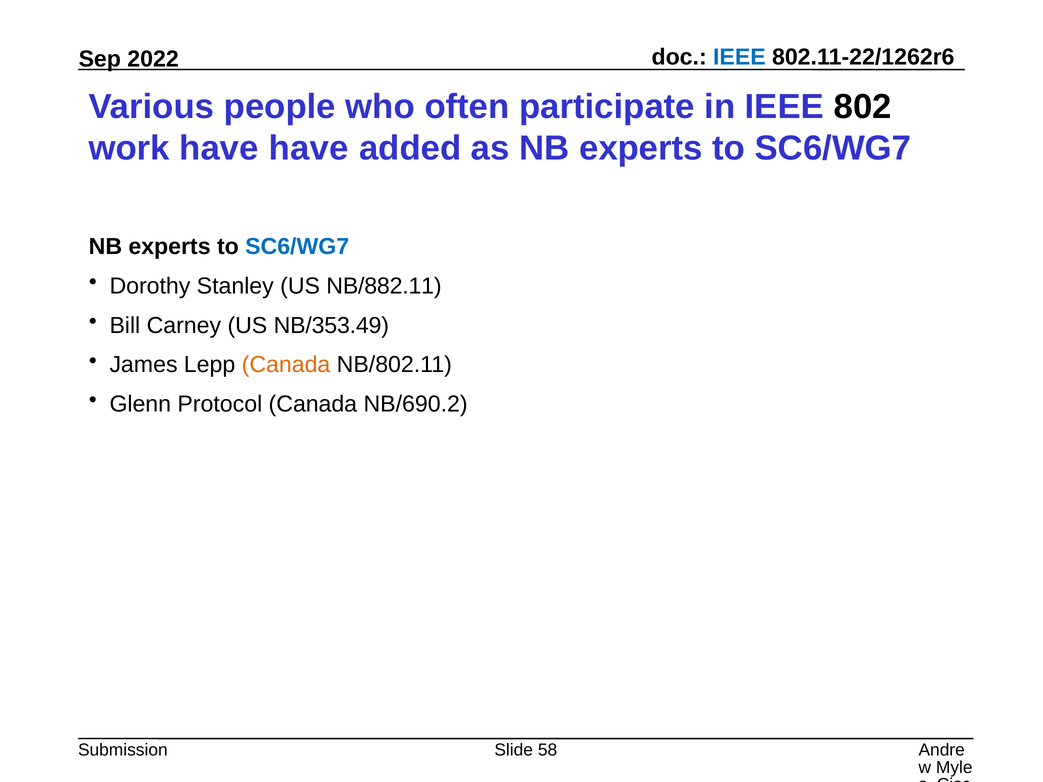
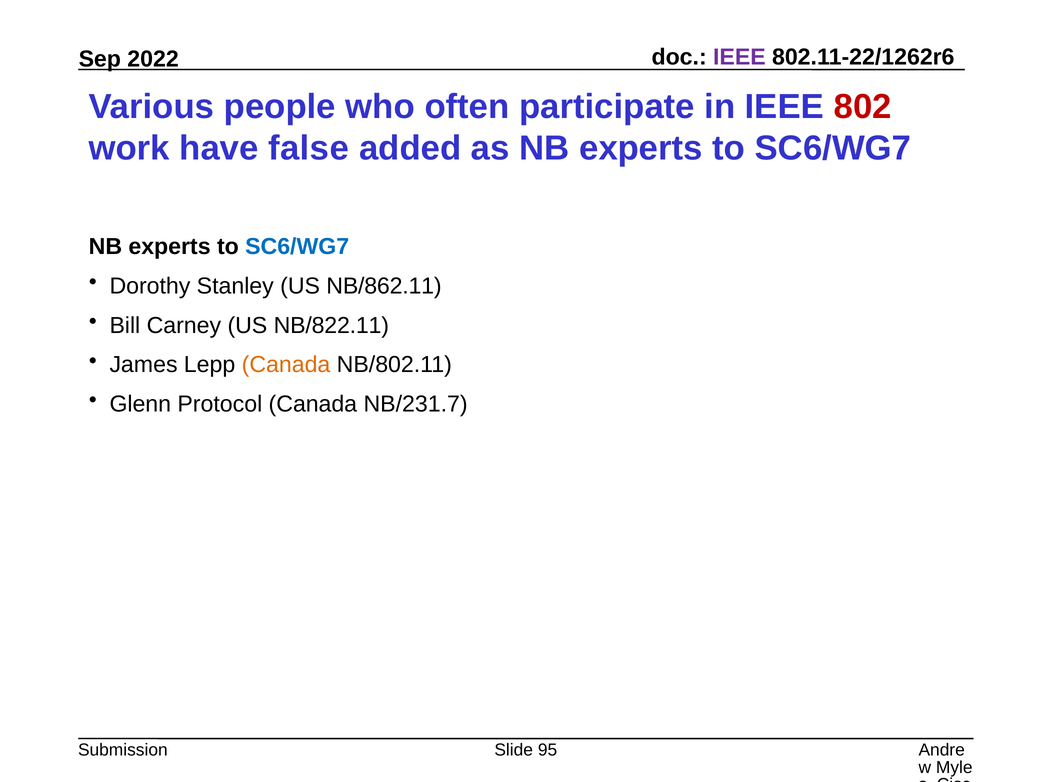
IEEE at (739, 57) colour: blue -> purple
802 colour: black -> red
have have: have -> false
NB/882.11: NB/882.11 -> NB/862.11
NB/353.49: NB/353.49 -> NB/822.11
NB/690.2: NB/690.2 -> NB/231.7
58: 58 -> 95
